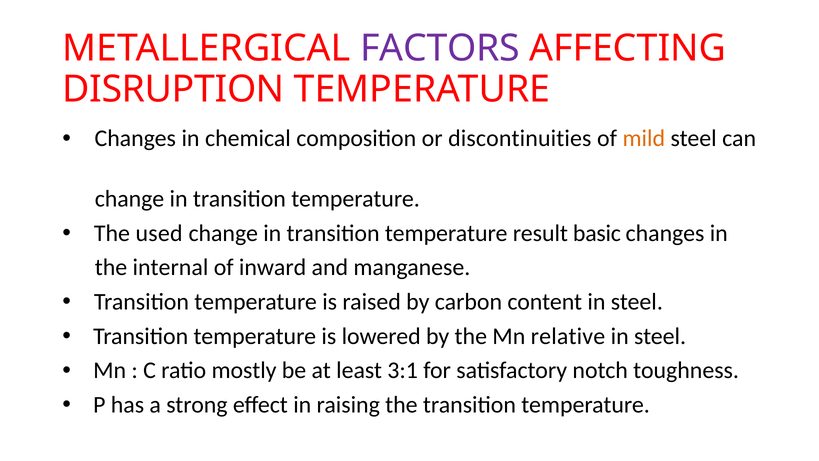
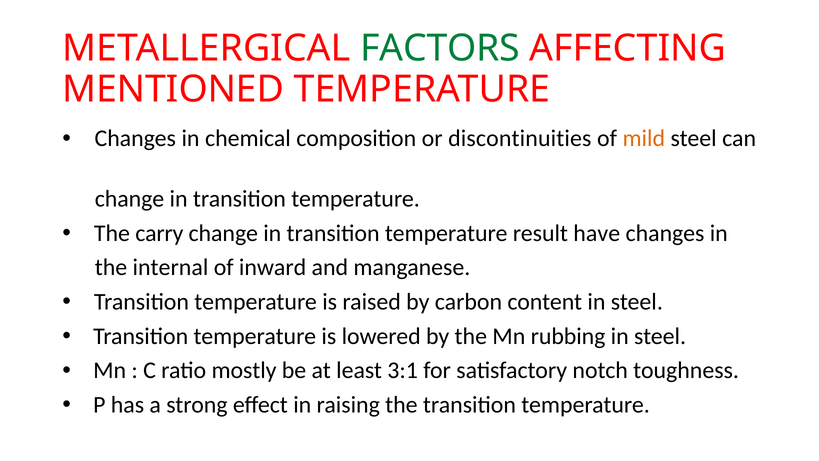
FACTORS colour: purple -> green
DISRUPTION: DISRUPTION -> MENTIONED
used: used -> carry
basic: basic -> have
relative: relative -> rubbing
